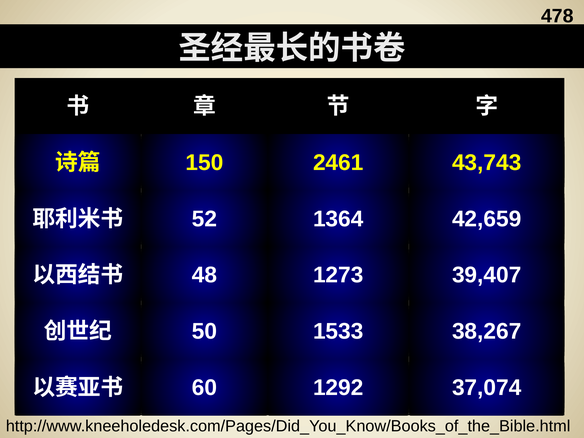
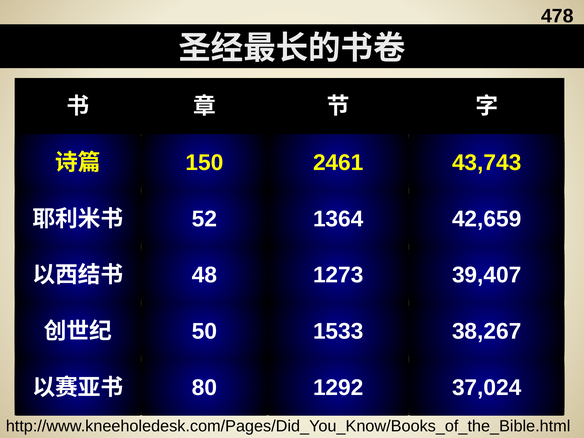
60: 60 -> 80
37,074: 37,074 -> 37,024
